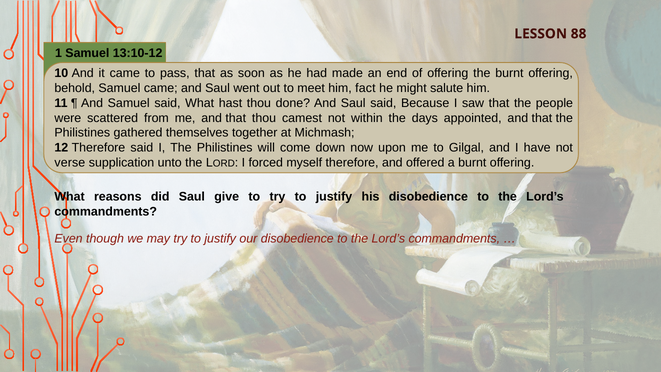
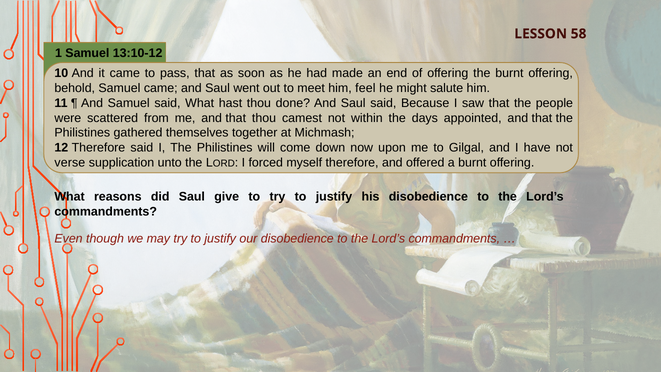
88: 88 -> 58
fact: fact -> feel
